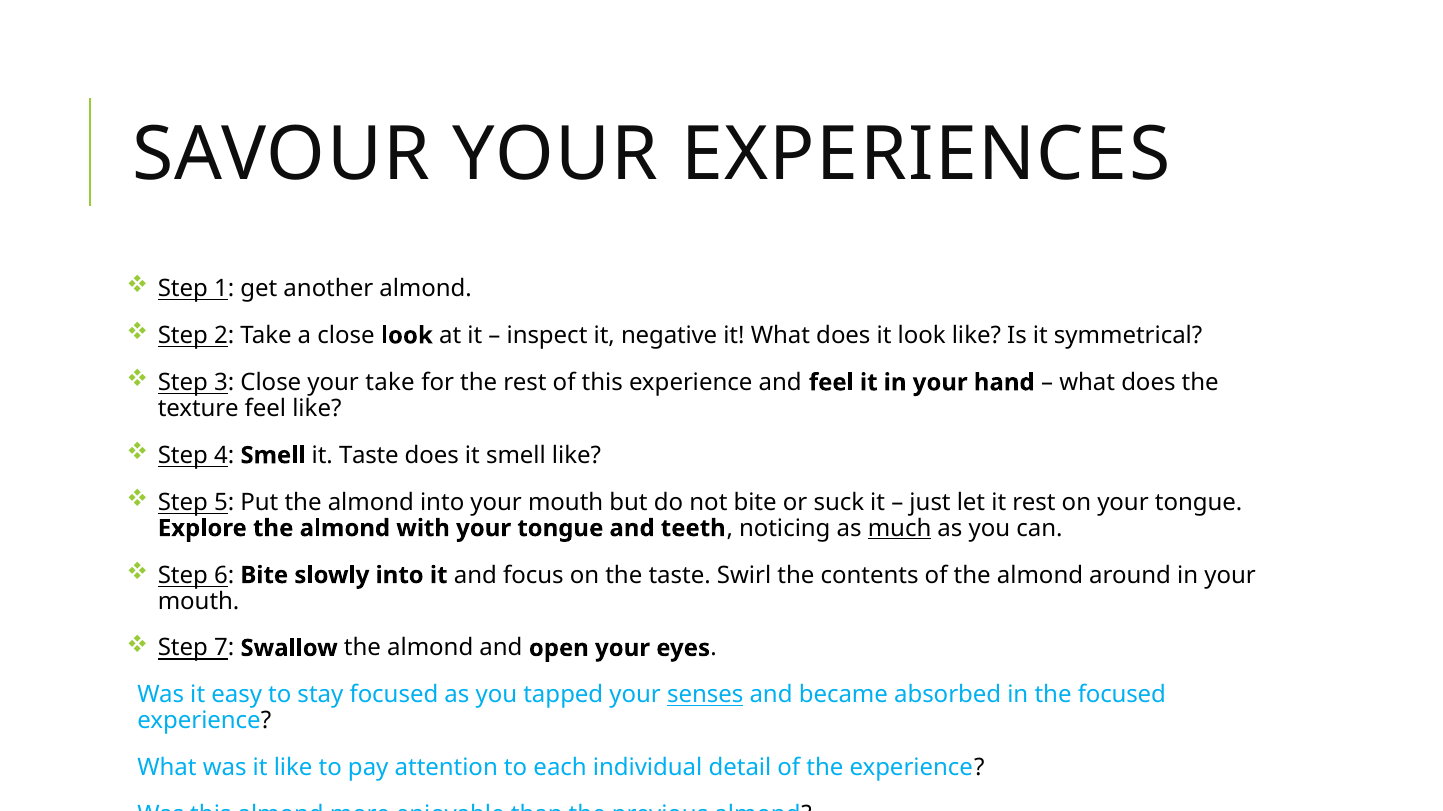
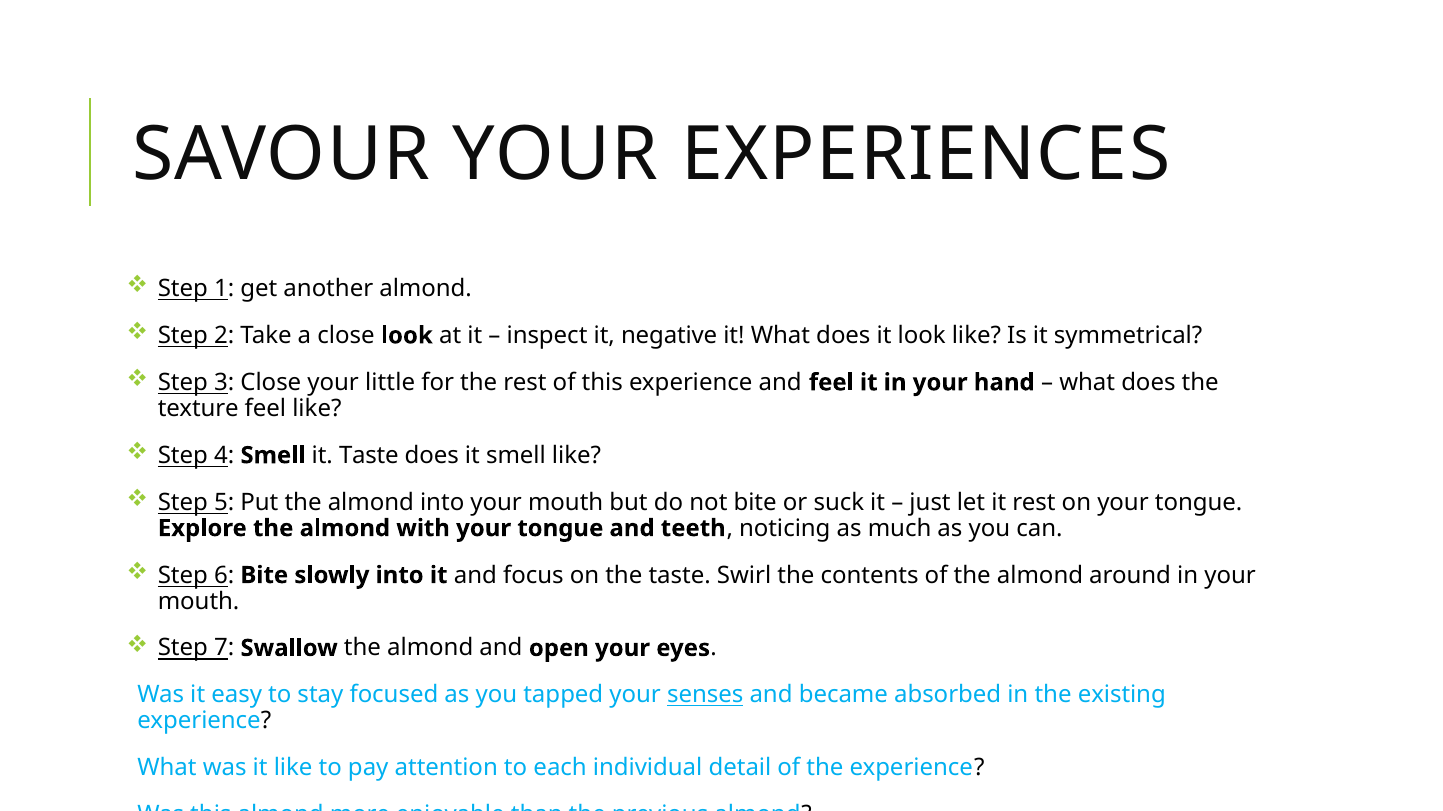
your take: take -> little
much underline: present -> none
the focused: focused -> existing
